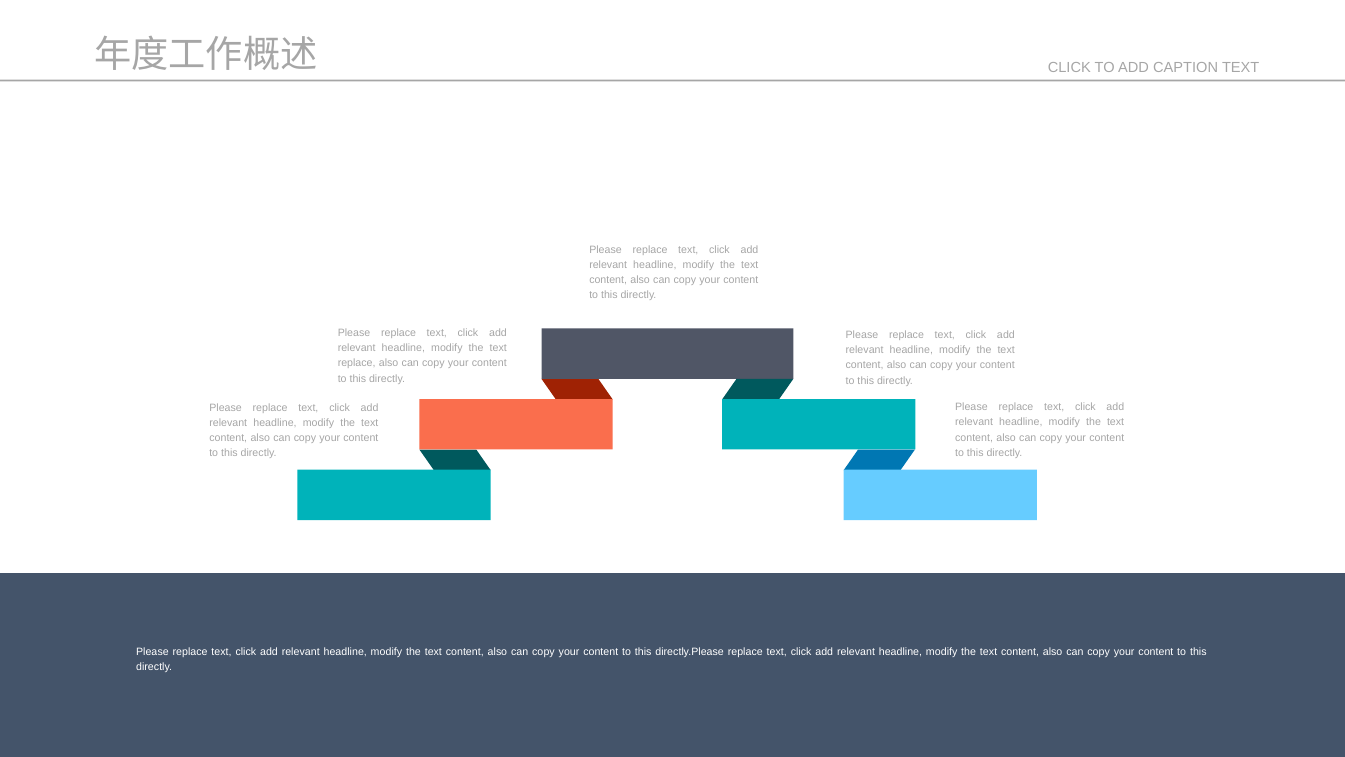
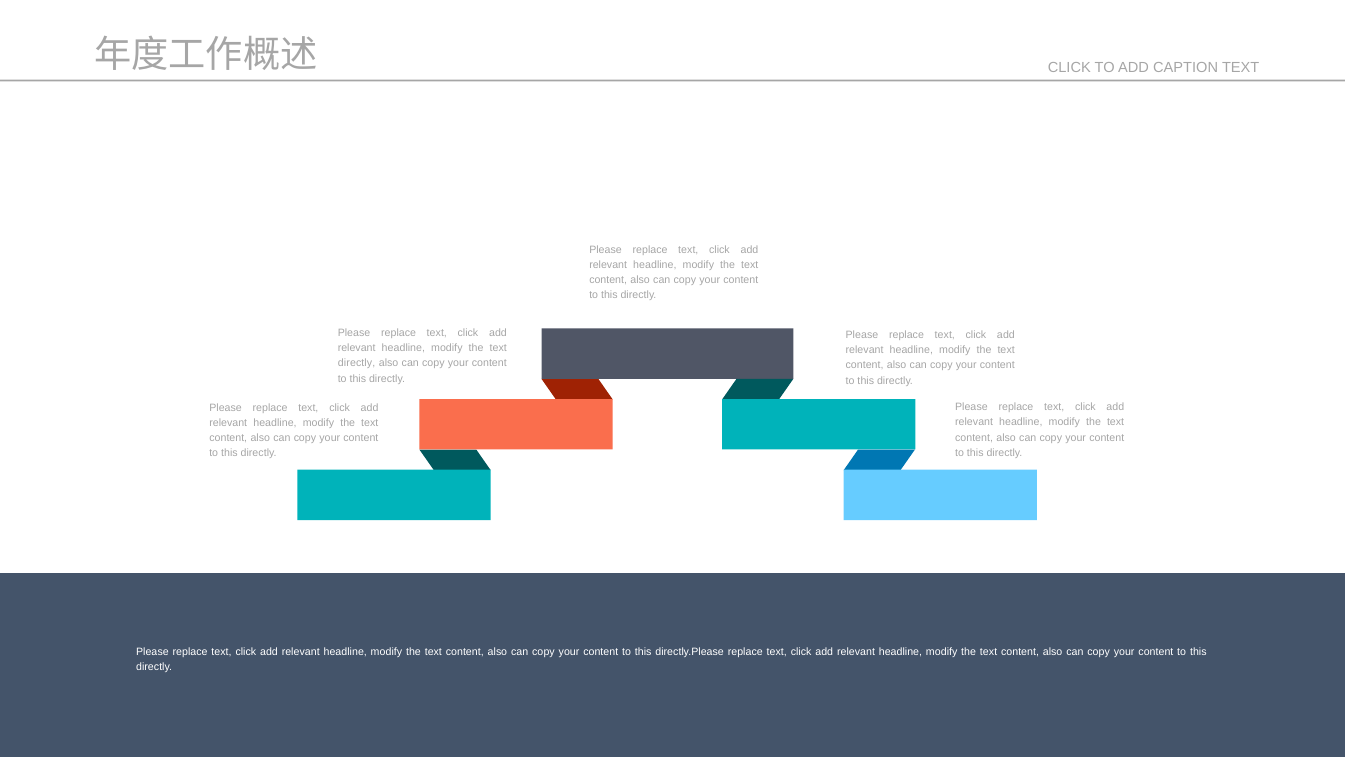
replace at (357, 363): replace -> directly
